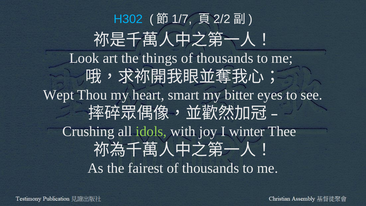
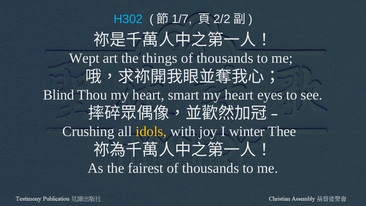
Look: Look -> Wept
Wept: Wept -> Blind
bitter at (239, 95): bitter -> heart
idols colour: light green -> yellow
